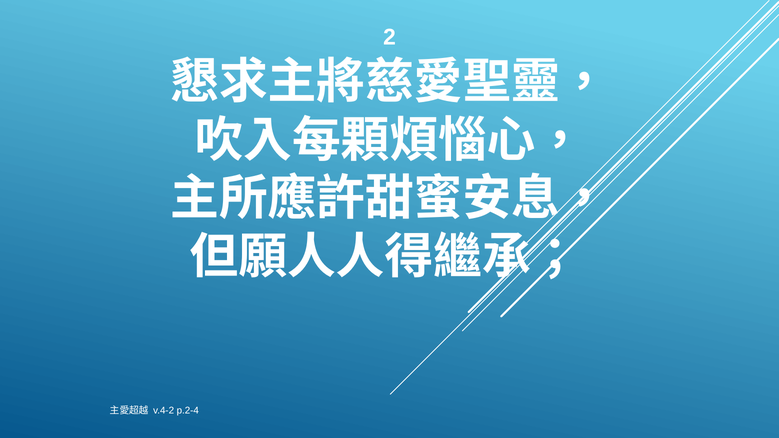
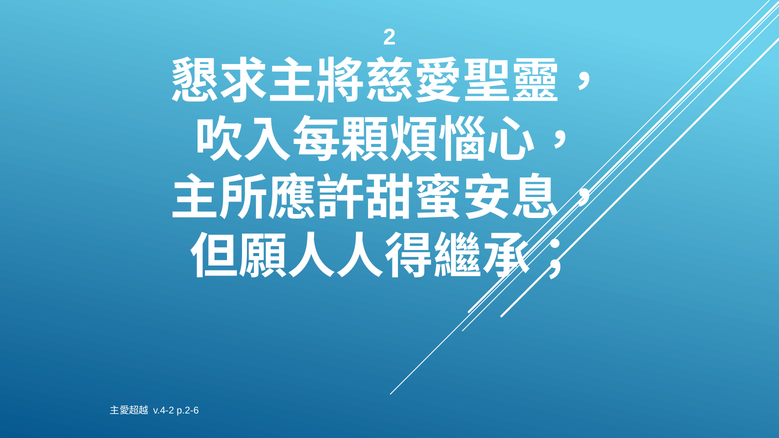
p.2-4: p.2-4 -> p.2-6
